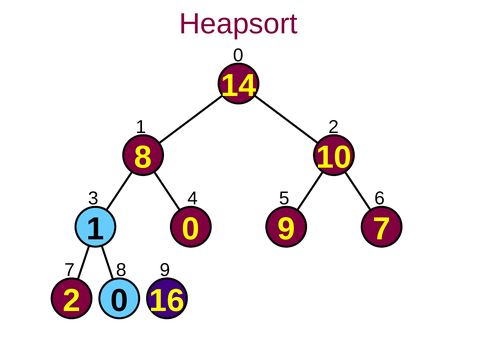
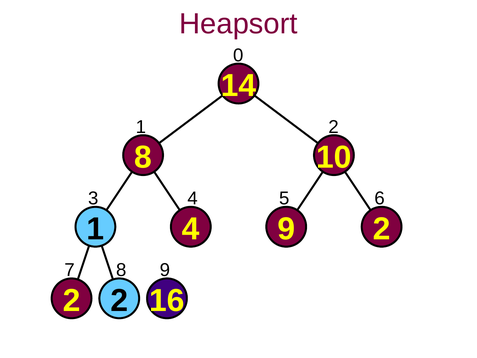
1 0: 0 -> 4
9 7: 7 -> 2
2 0: 0 -> 2
